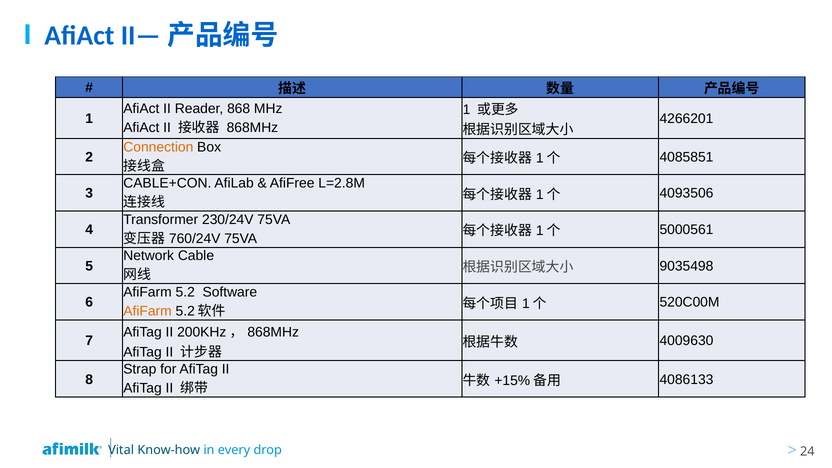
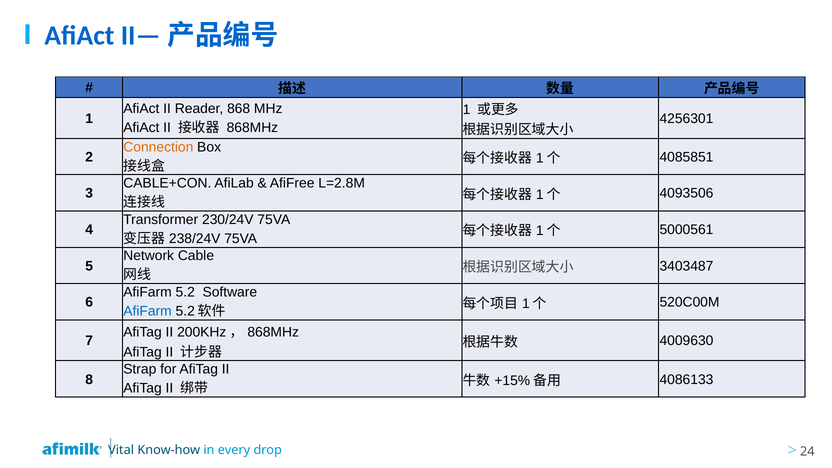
4266201: 4266201 -> 4256301
760/24V: 760/24V -> 238/24V
9035498: 9035498 -> 3403487
AfiFarm at (148, 311) colour: orange -> blue
